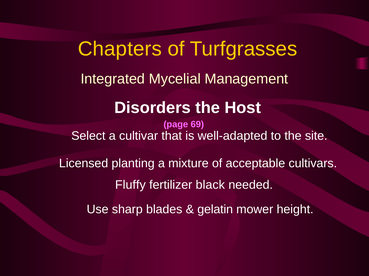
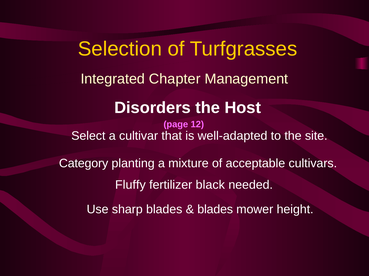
Chapters: Chapters -> Selection
Mycelial: Mycelial -> Chapter
69: 69 -> 12
Licensed: Licensed -> Category
gelatin at (215, 210): gelatin -> blades
